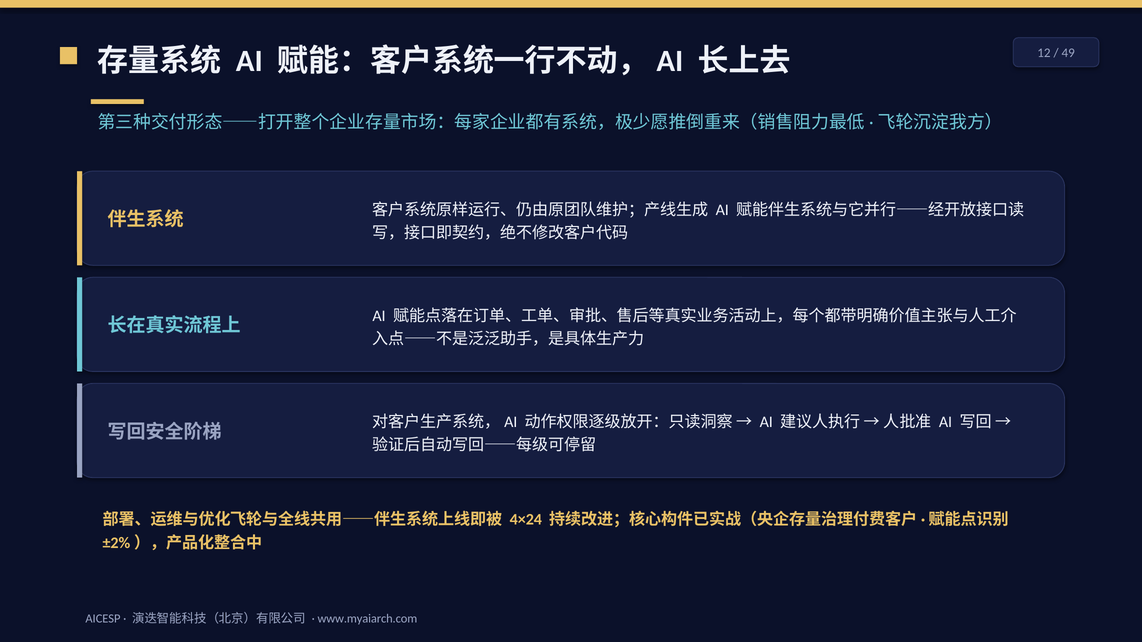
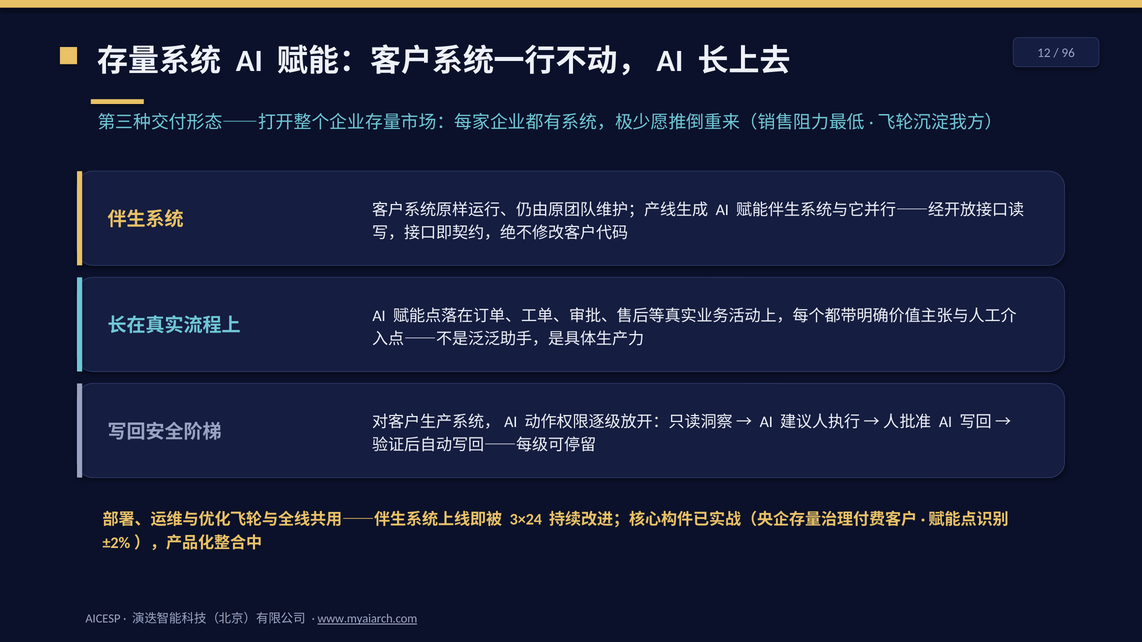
49: 49 -> 96
4×24: 4×24 -> 3×24
www.myaiarch.com underline: none -> present
